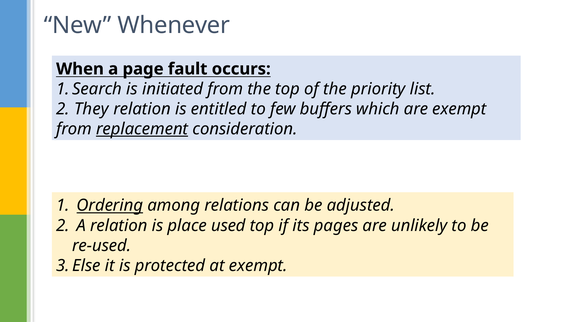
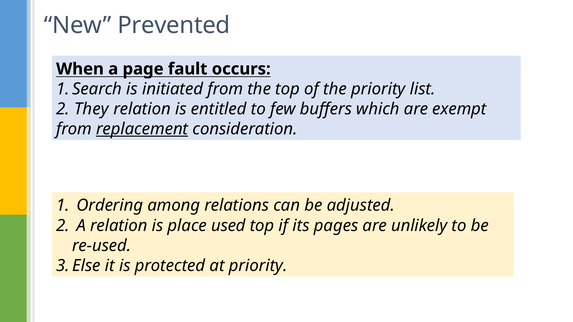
Whenever: Whenever -> Prevented
Ordering underline: present -> none
at exempt: exempt -> priority
